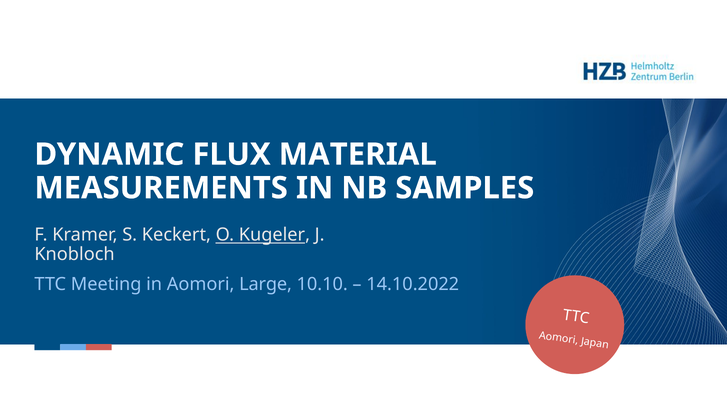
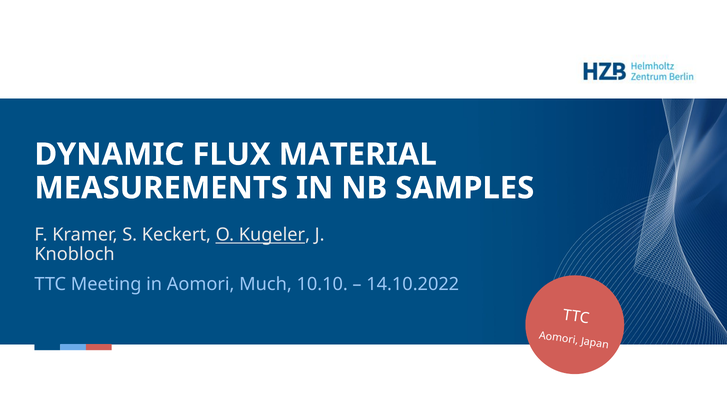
Large: Large -> Much
